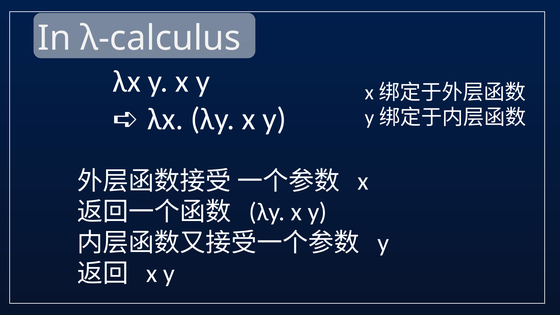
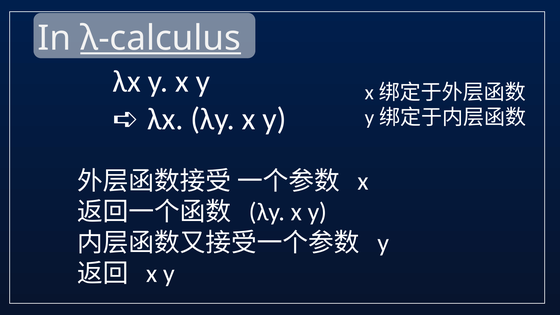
λ-calculus underline: none -> present
